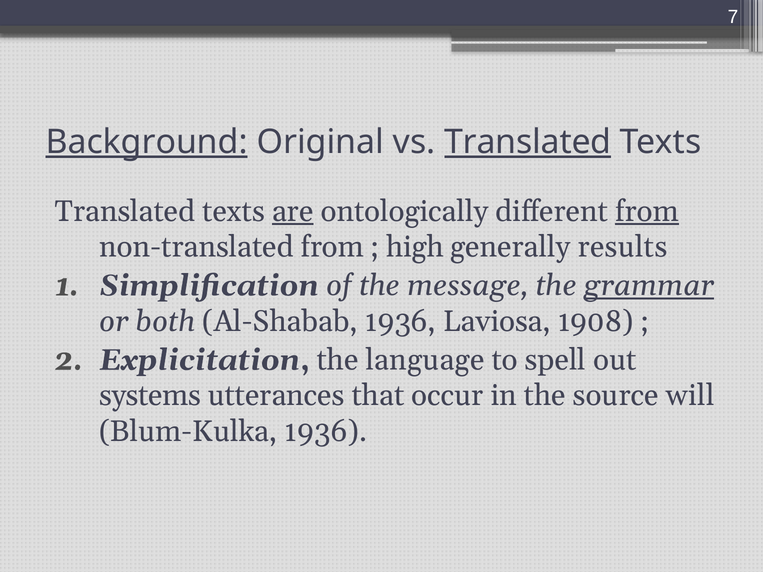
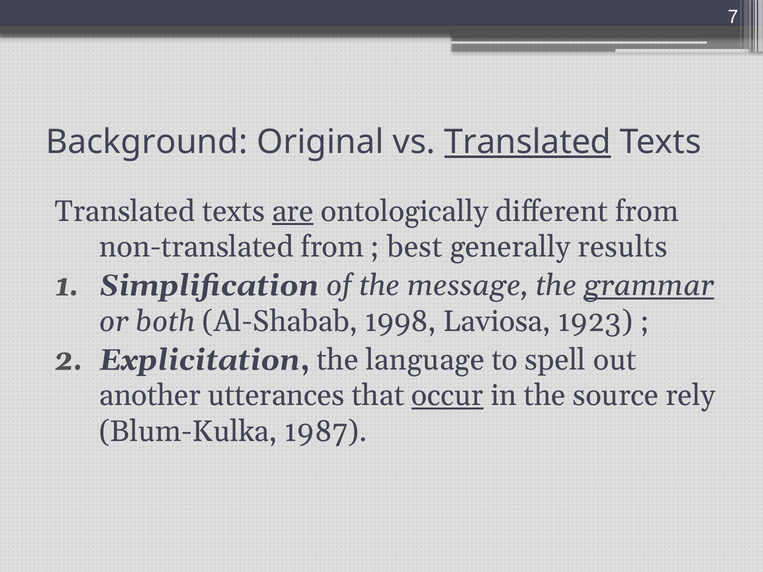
Background underline: present -> none
from at (647, 211) underline: present -> none
high: high -> best
Al-Shabab 1936: 1936 -> 1998
1908: 1908 -> 1923
systems: systems -> another
occur underline: none -> present
will: will -> rely
Blum-Kulka 1936: 1936 -> 1987
